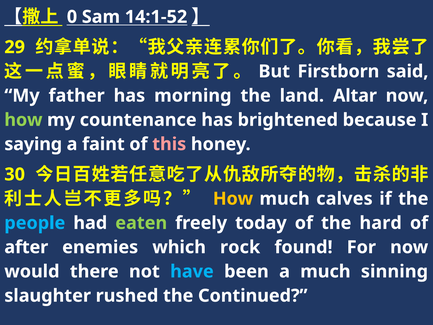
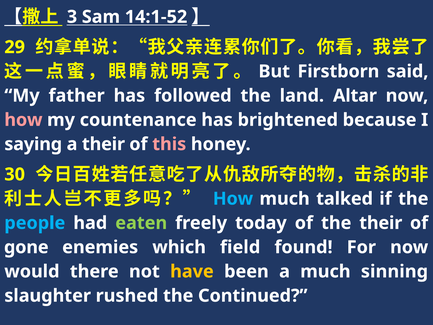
0: 0 -> 3
morning: morning -> followed
how at (23, 120) colour: light green -> pink
a faint: faint -> their
How at (233, 199) colour: yellow -> light blue
calves: calves -> talked
the hard: hard -> their
after: after -> gone
rock: rock -> field
have colour: light blue -> yellow
